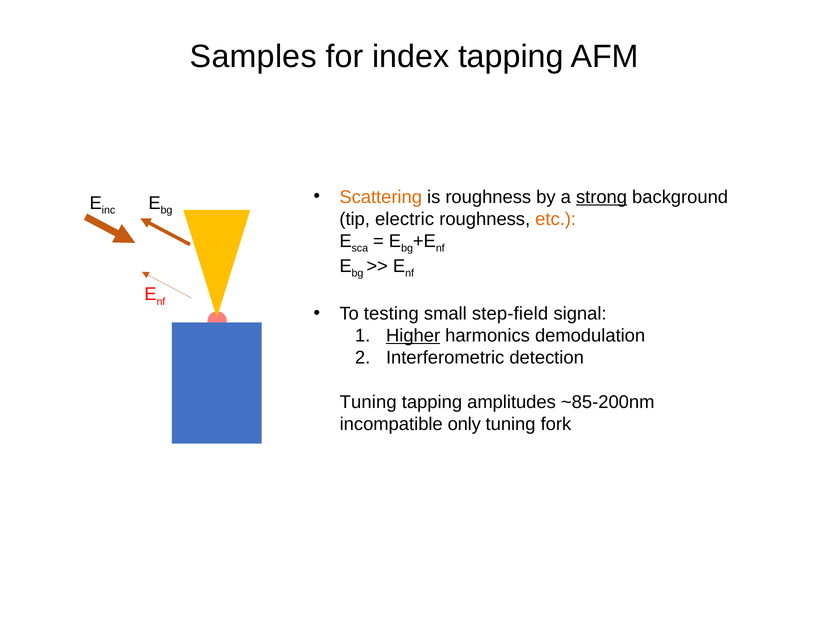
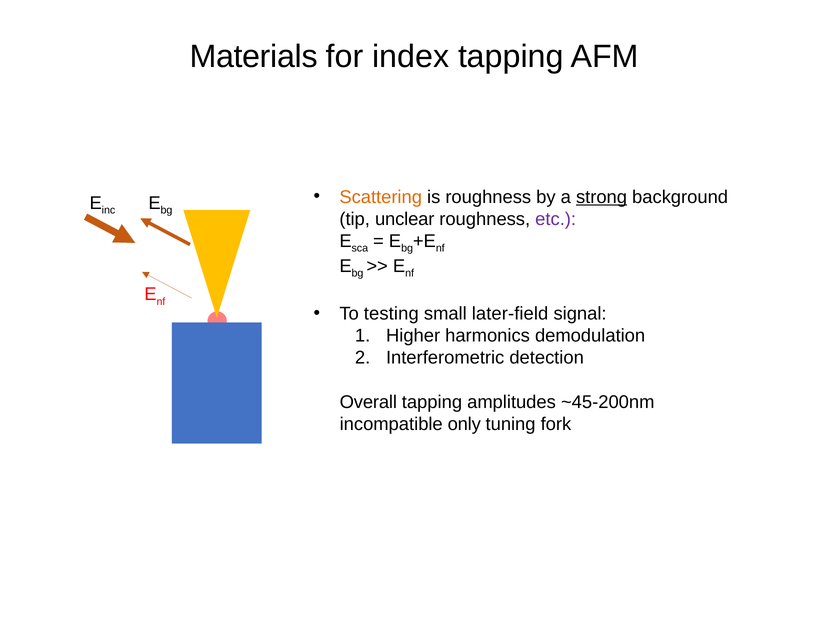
Samples: Samples -> Materials
electric: electric -> unclear
etc colour: orange -> purple
step-field: step-field -> later-field
Higher underline: present -> none
Tuning at (368, 402): Tuning -> Overall
~85-200nm: ~85-200nm -> ~45-200nm
